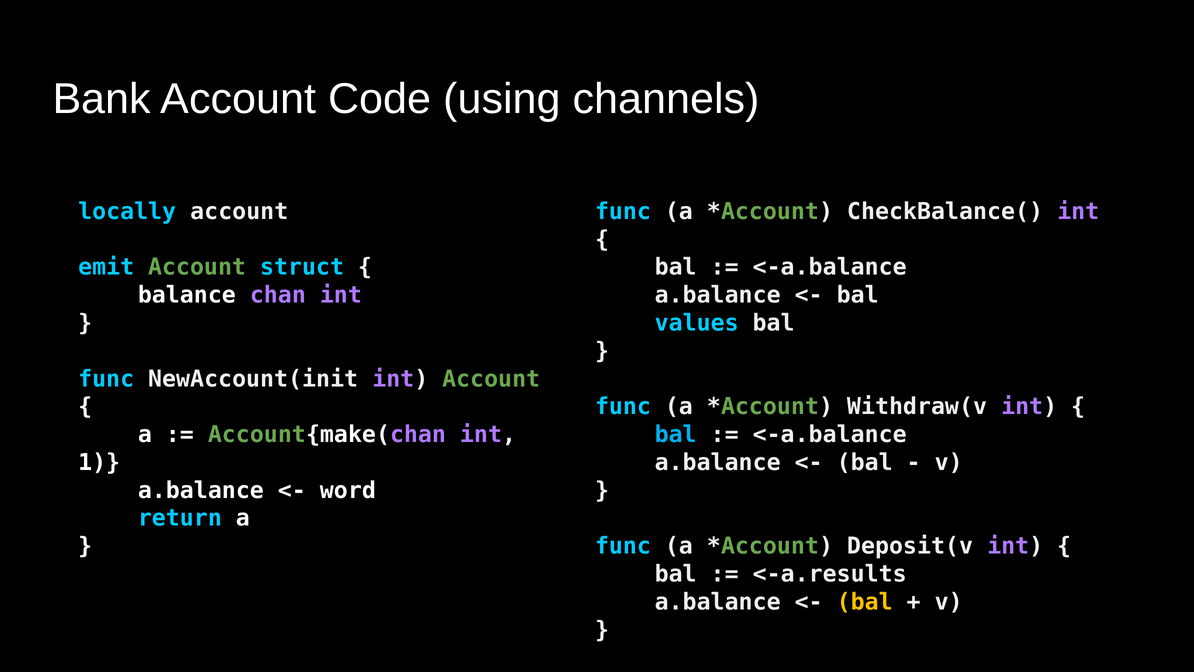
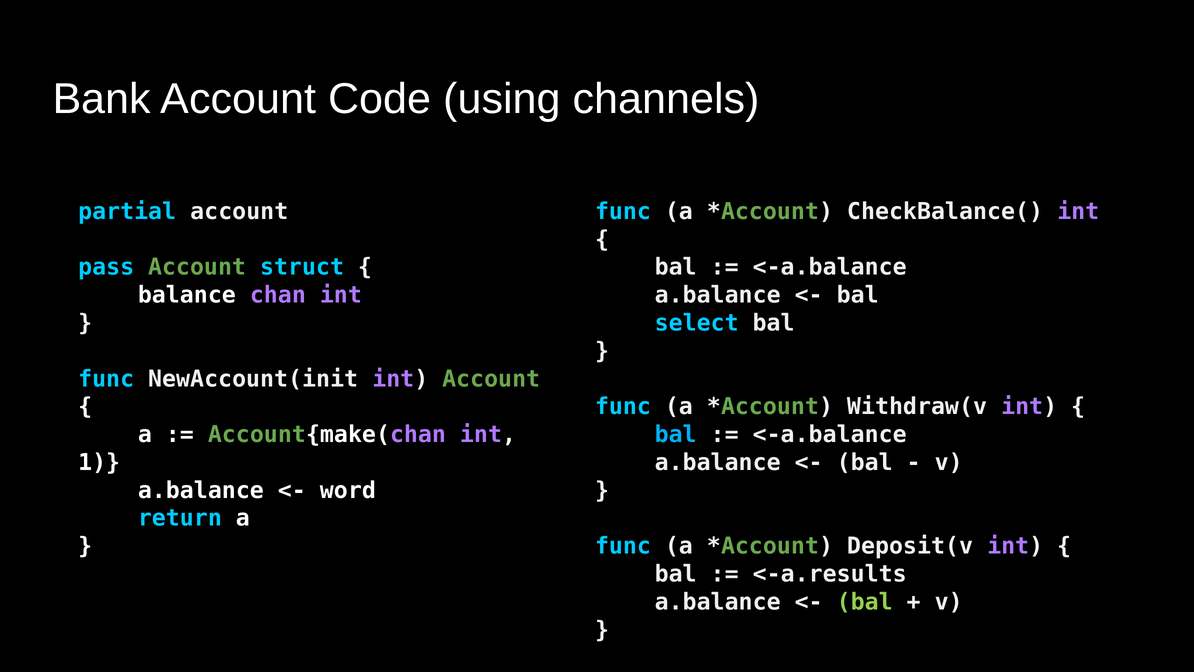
locally: locally -> partial
emit: emit -> pass
values: values -> select
bal at (865, 602) colour: yellow -> light green
